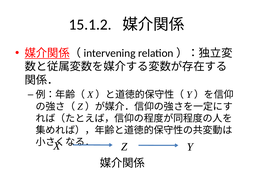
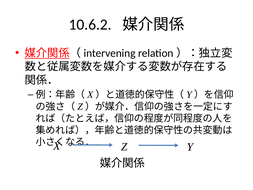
15.1.2: 15.1.2 -> 10.6.2
